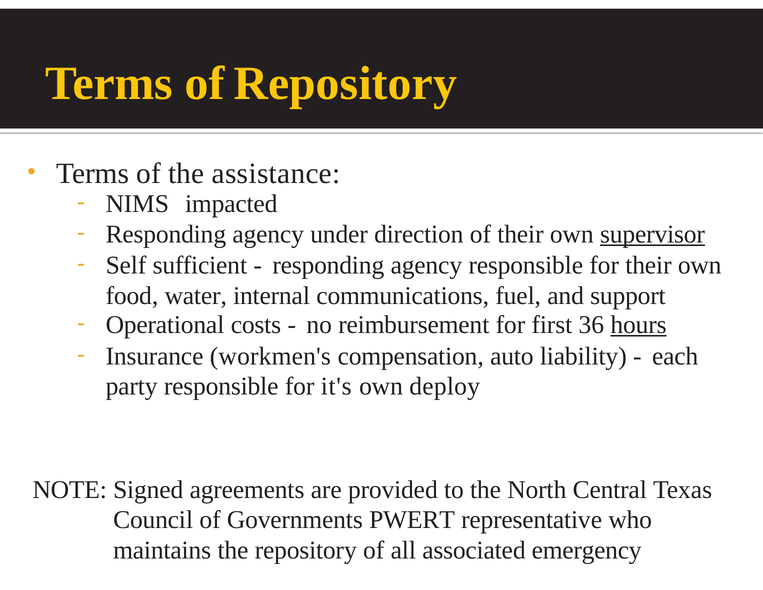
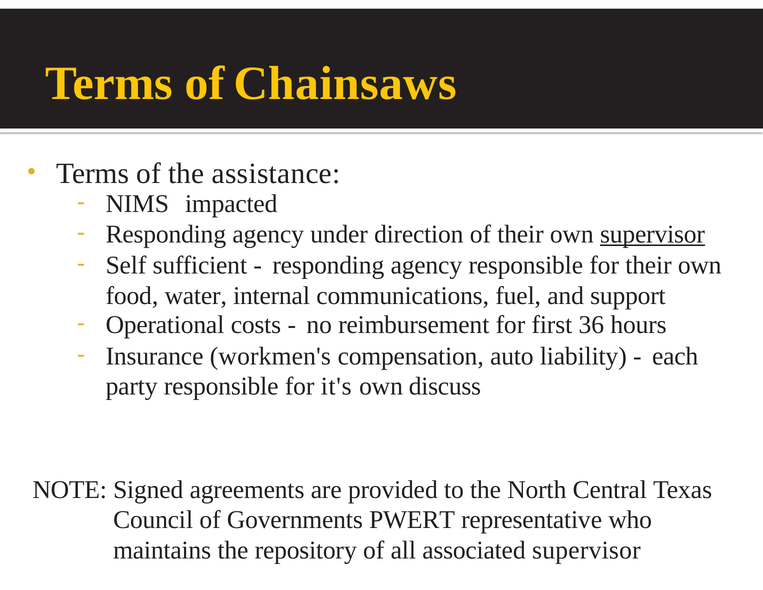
of Repository: Repository -> Chainsaws
hours underline: present -> none
deploy: deploy -> discuss
associated emergency: emergency -> supervisor
